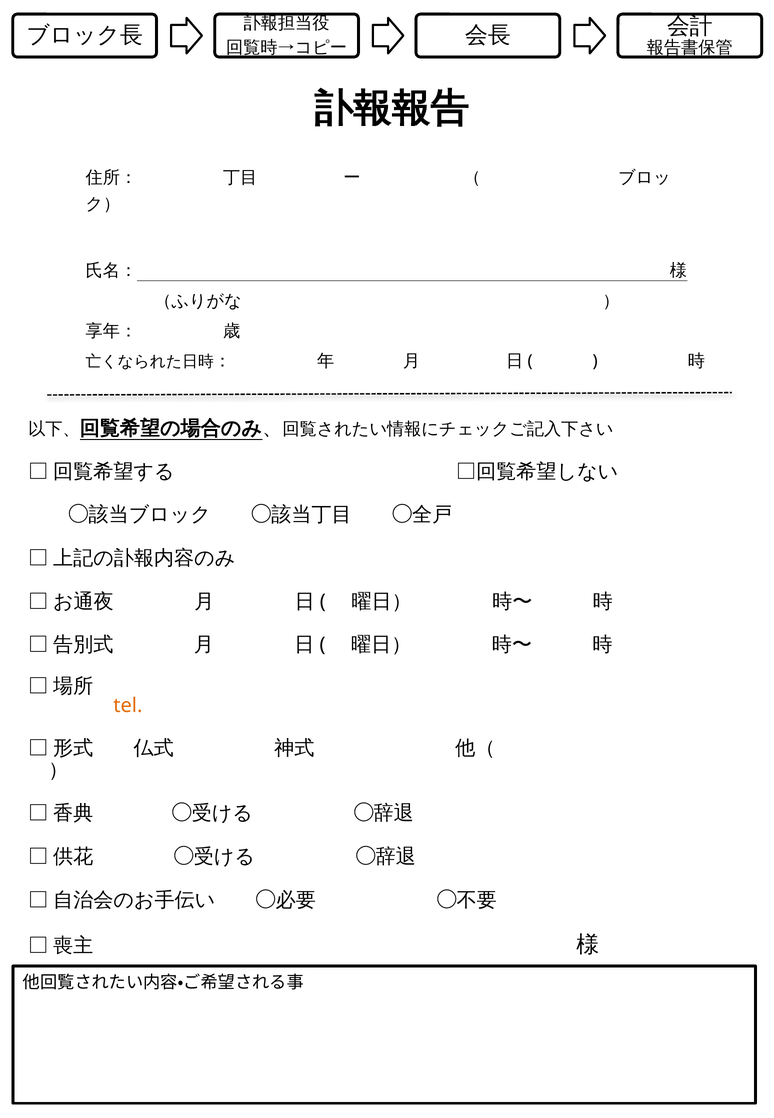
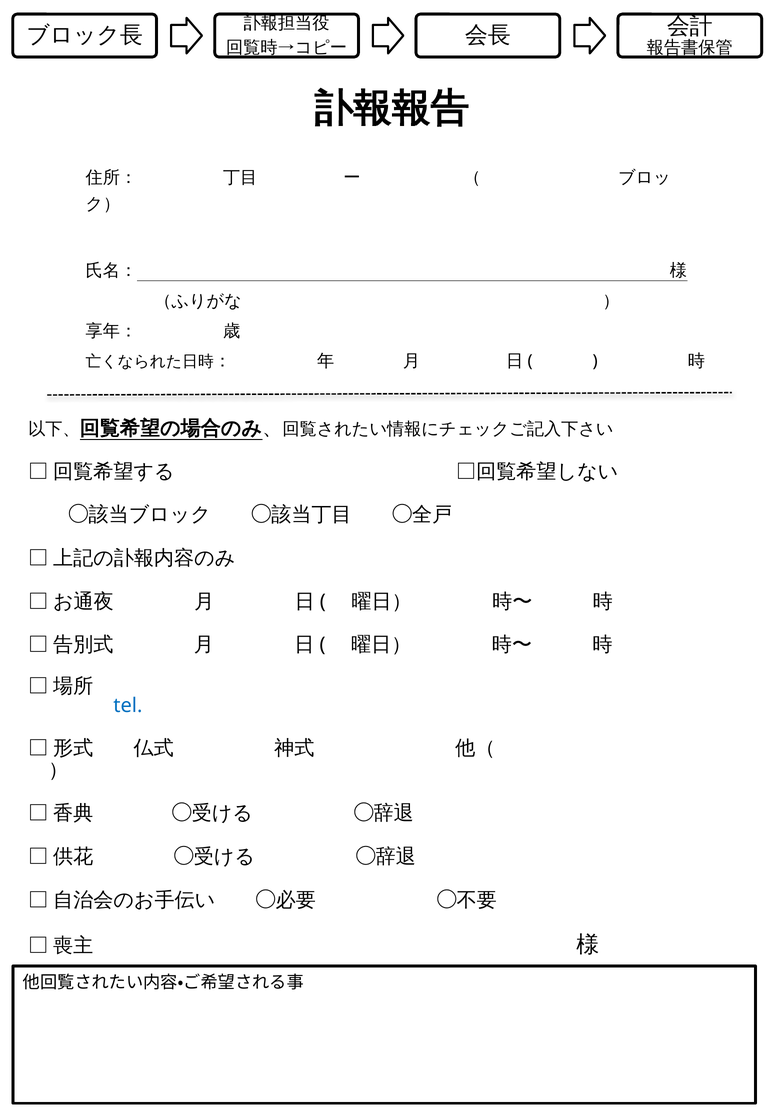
tel colour: orange -> blue
